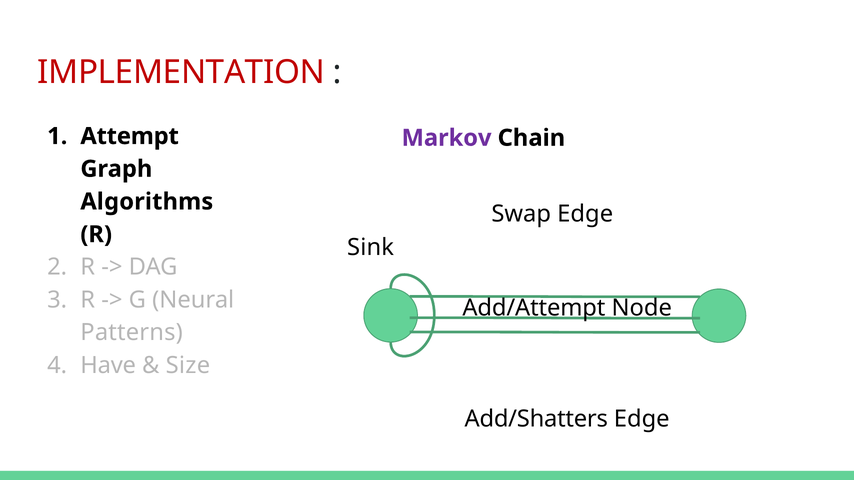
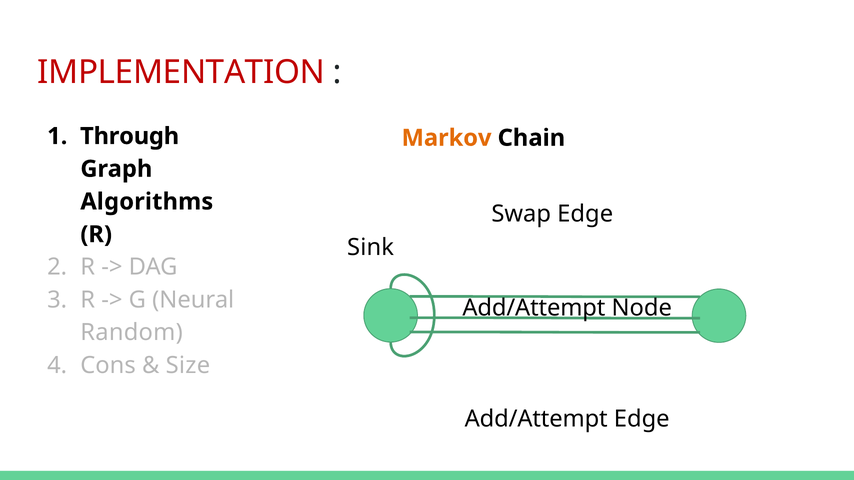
Attempt: Attempt -> Through
Markov colour: purple -> orange
Patterns: Patterns -> Random
Have: Have -> Cons
Add/Shatters at (536, 419): Add/Shatters -> Add/Attempt
